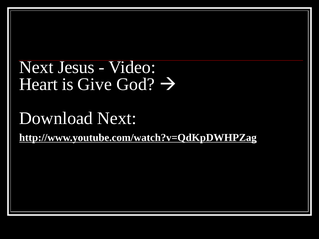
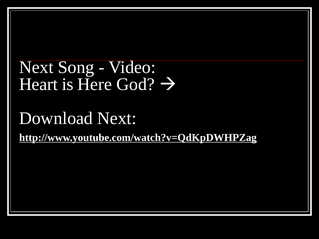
Jesus: Jesus -> Song
Give: Give -> Here
